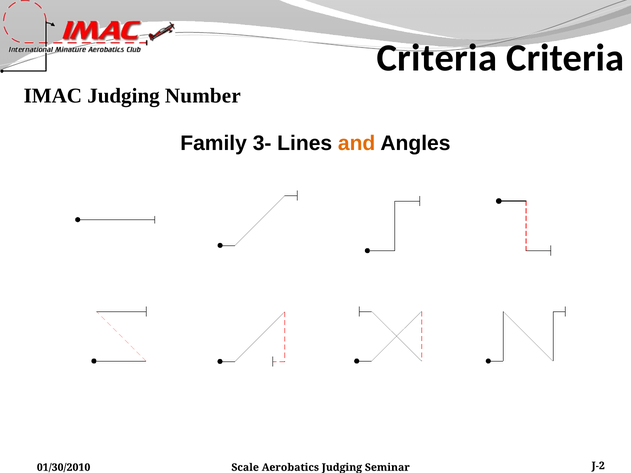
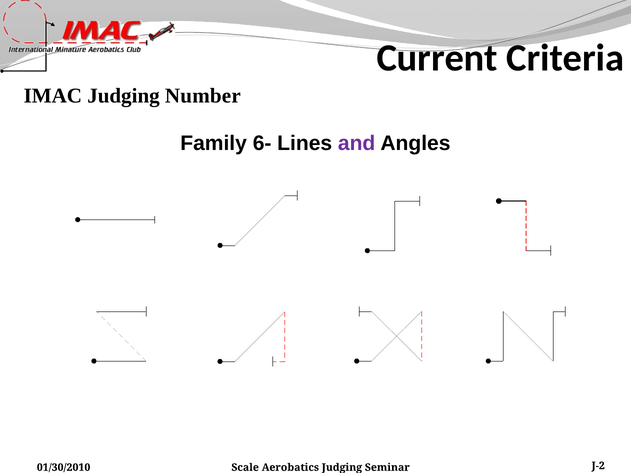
Criteria at (437, 58): Criteria -> Current
3-: 3- -> 6-
and colour: orange -> purple
